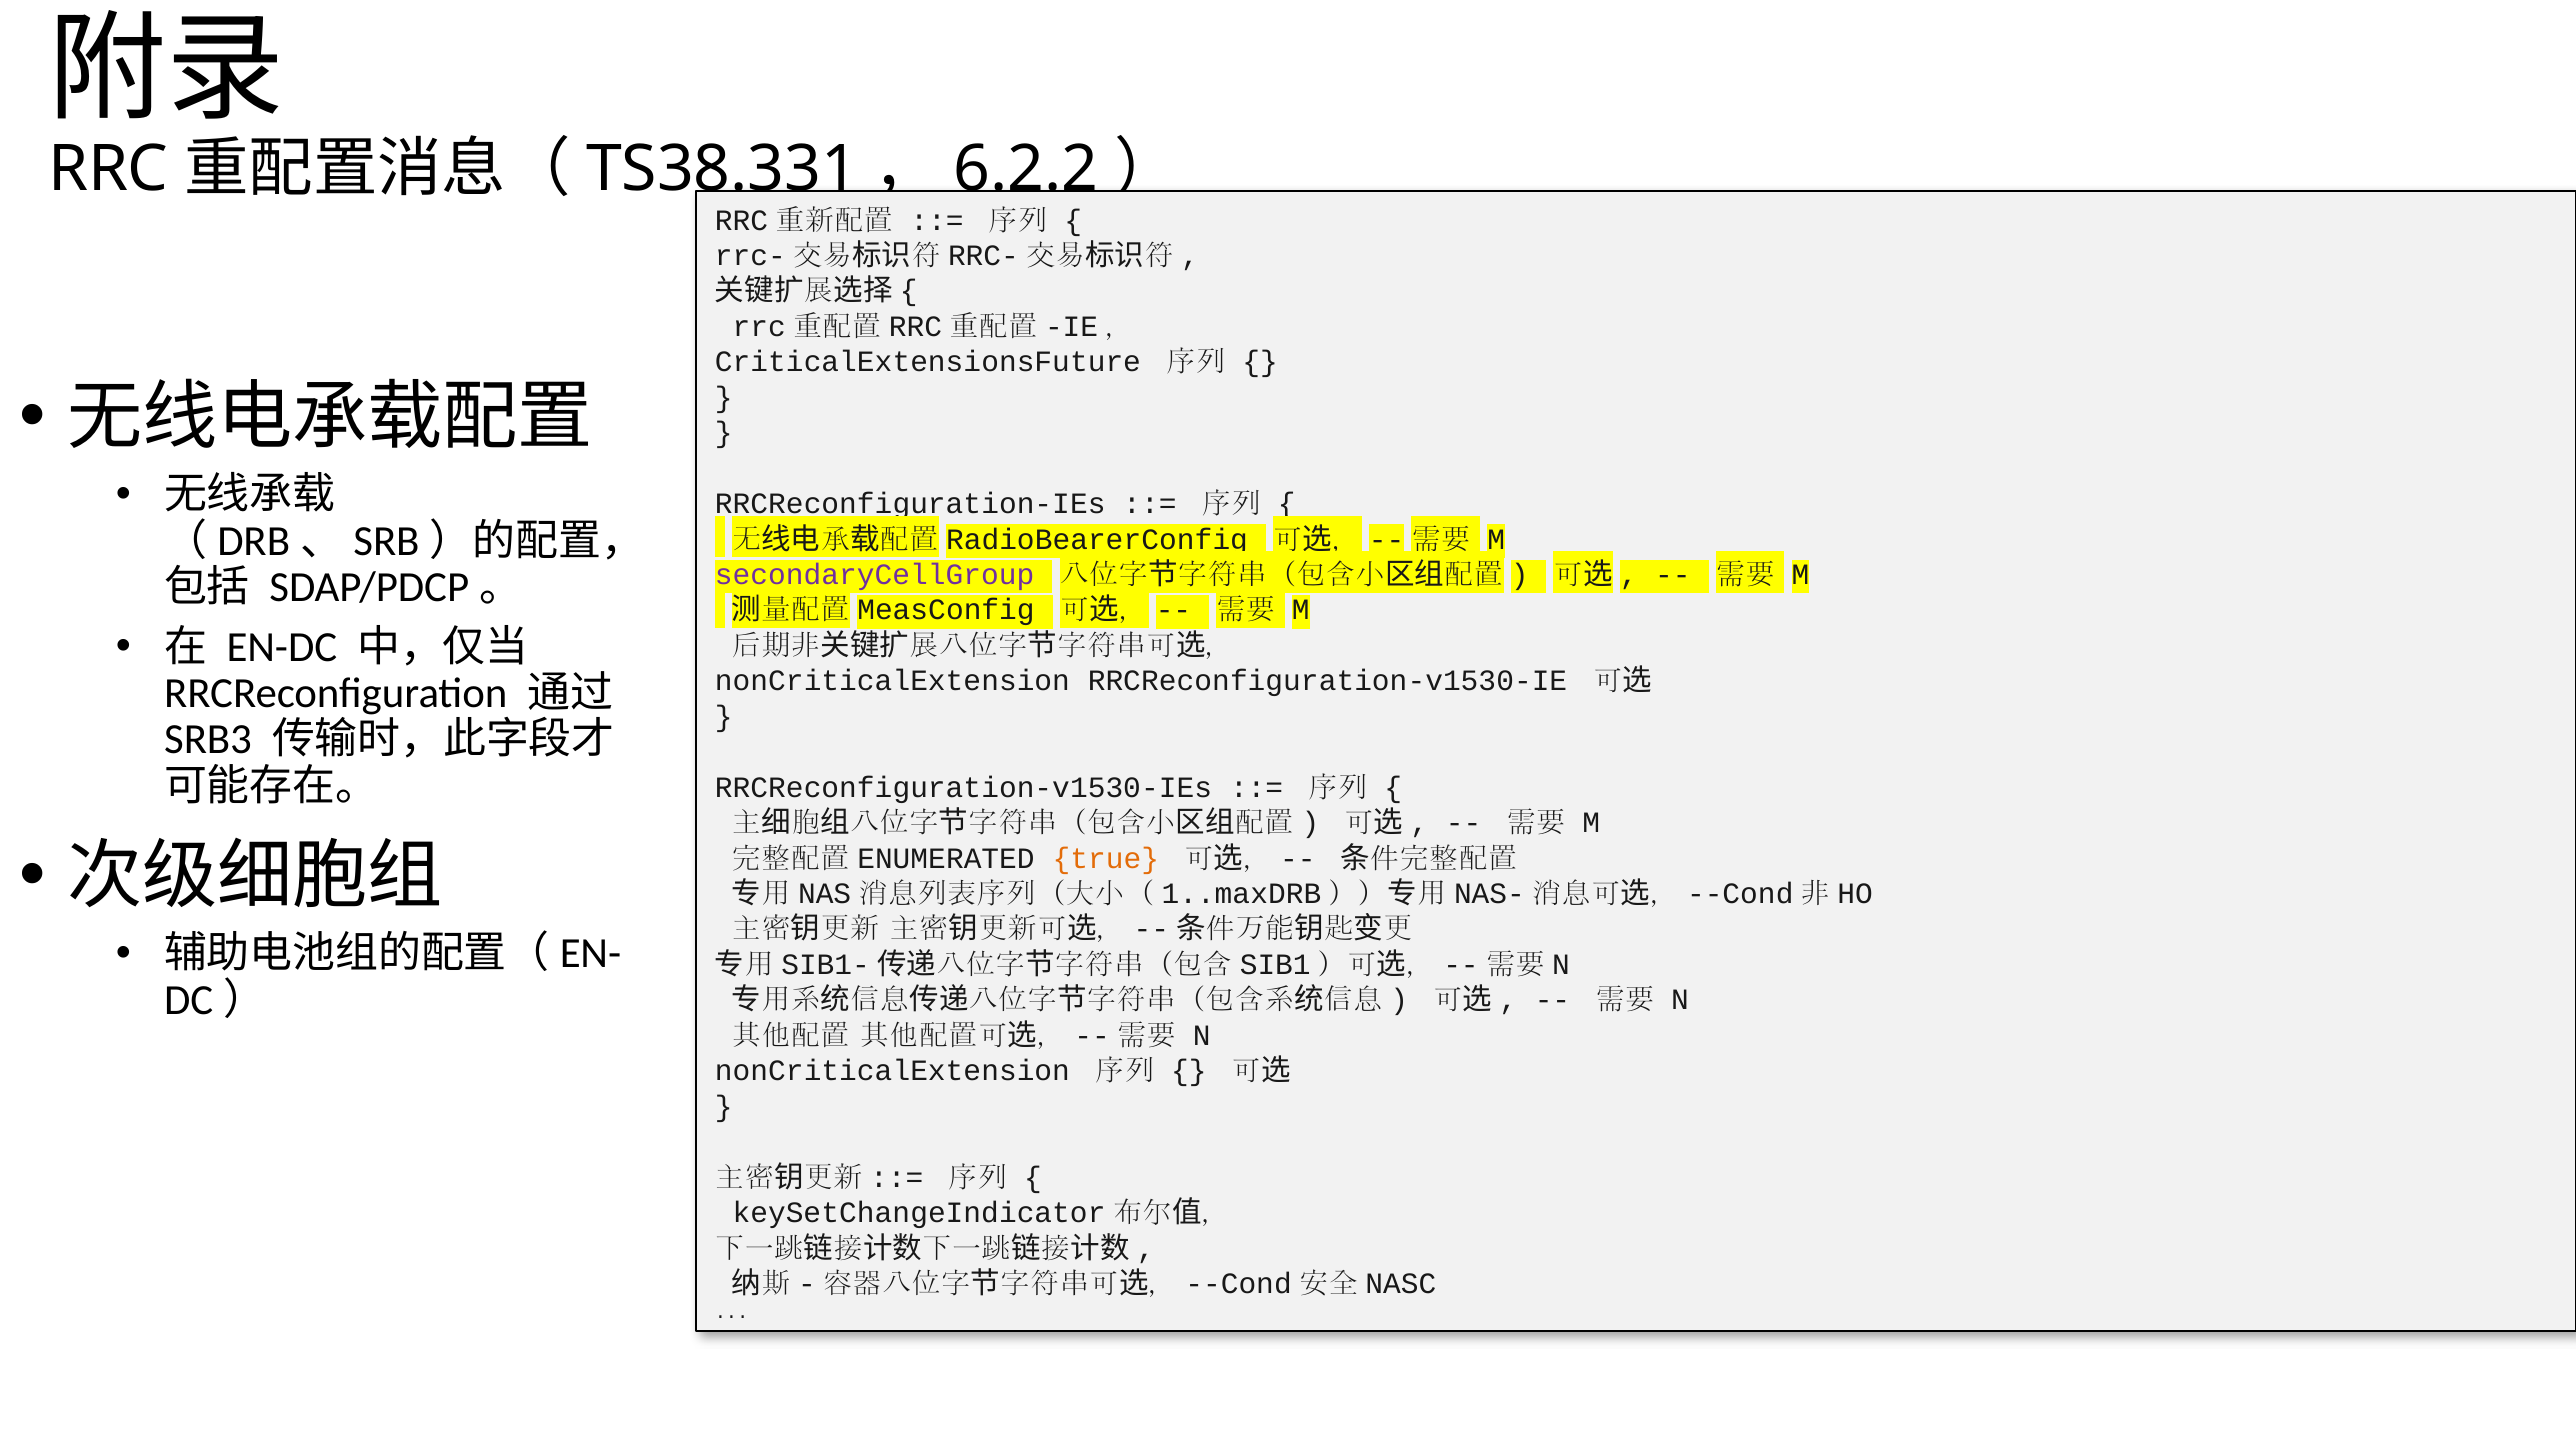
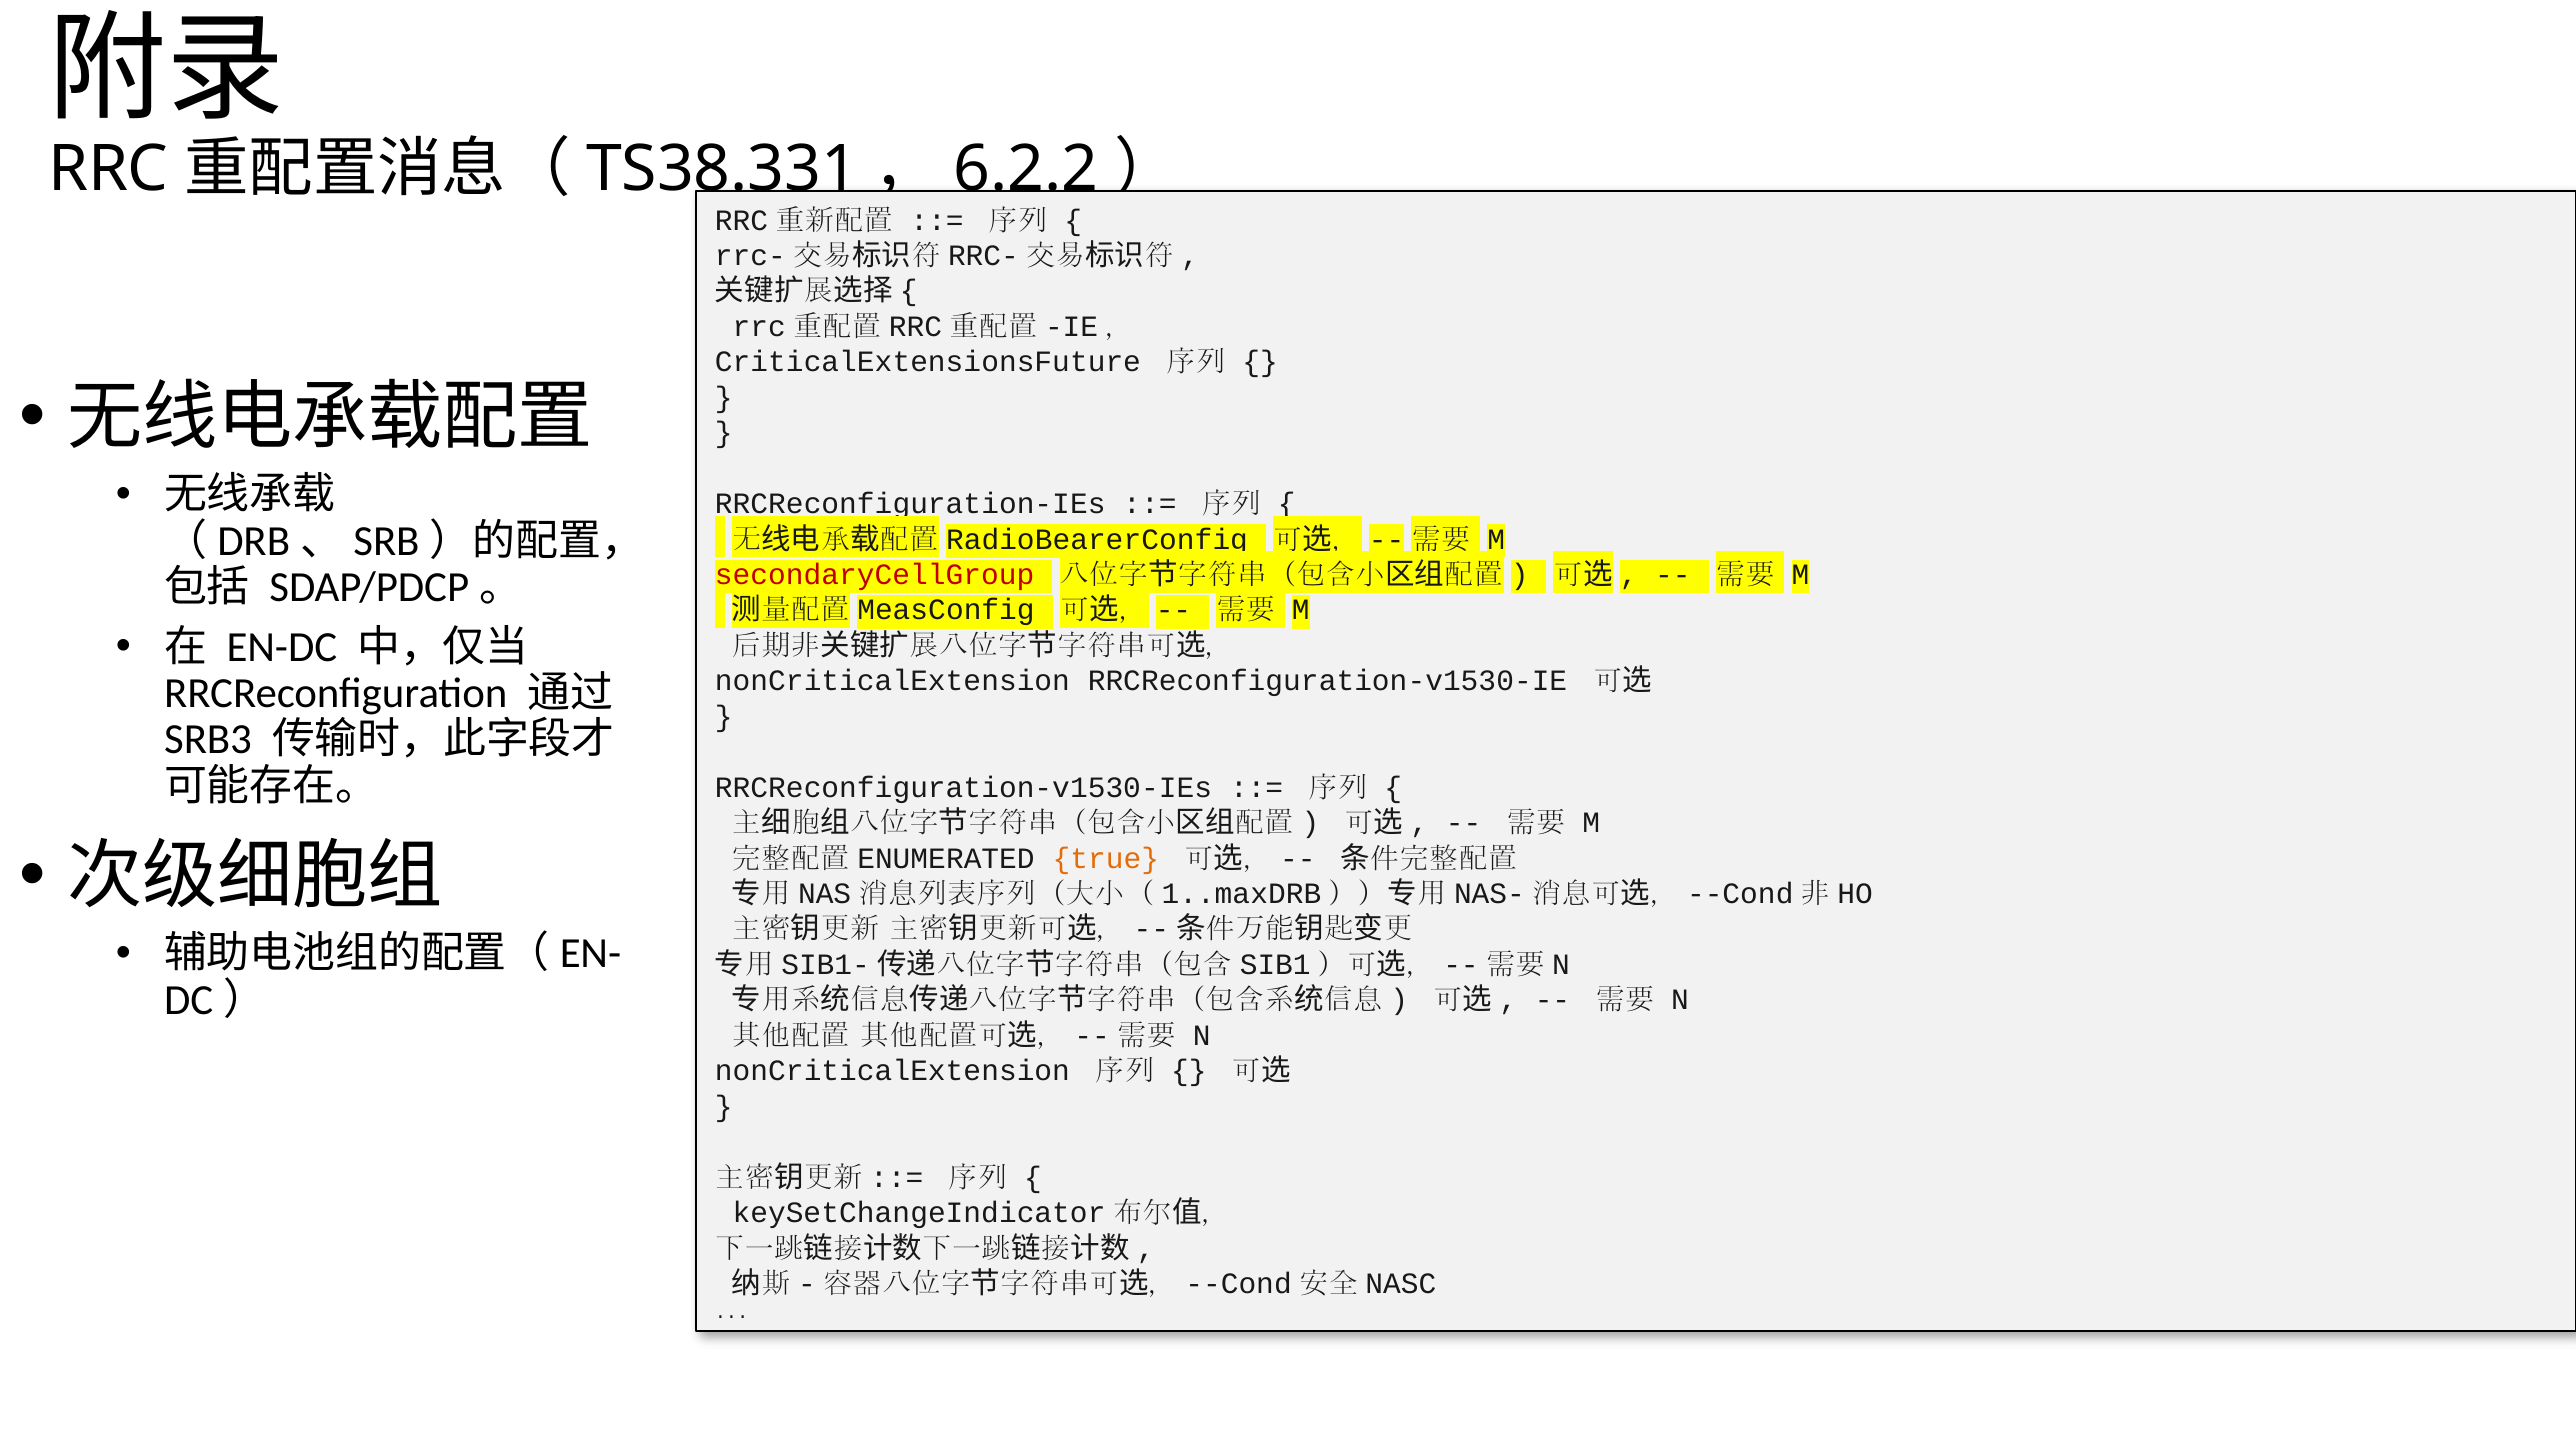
secondaryCellGroup colour: purple -> red
